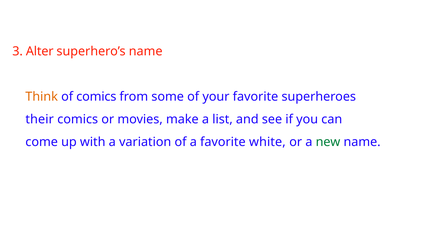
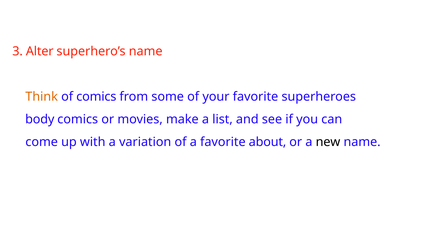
their: their -> body
white: white -> about
new colour: green -> black
